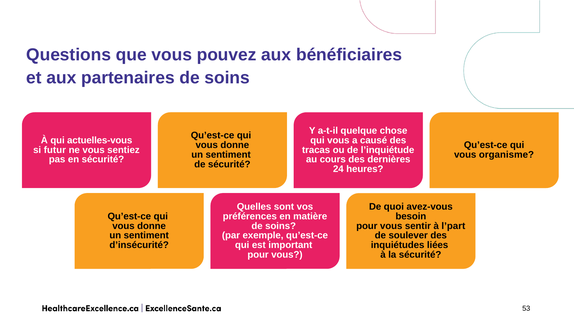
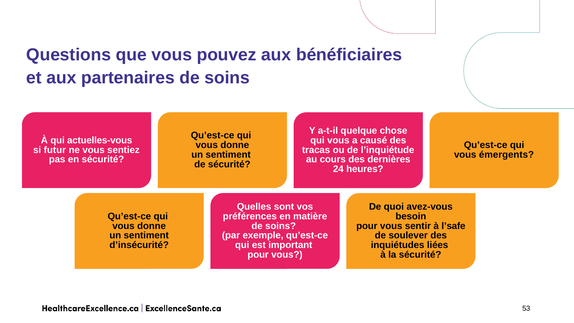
organisme: organisme -> émergents
l’part: l’part -> l’safe
